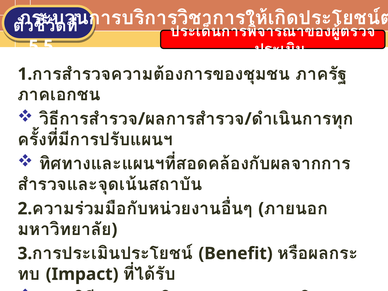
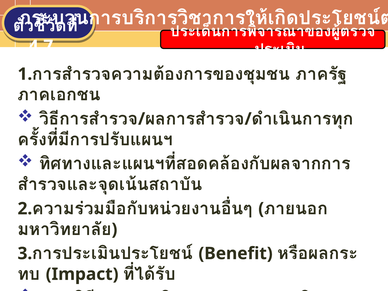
5.5: 5.5 -> 4.7
